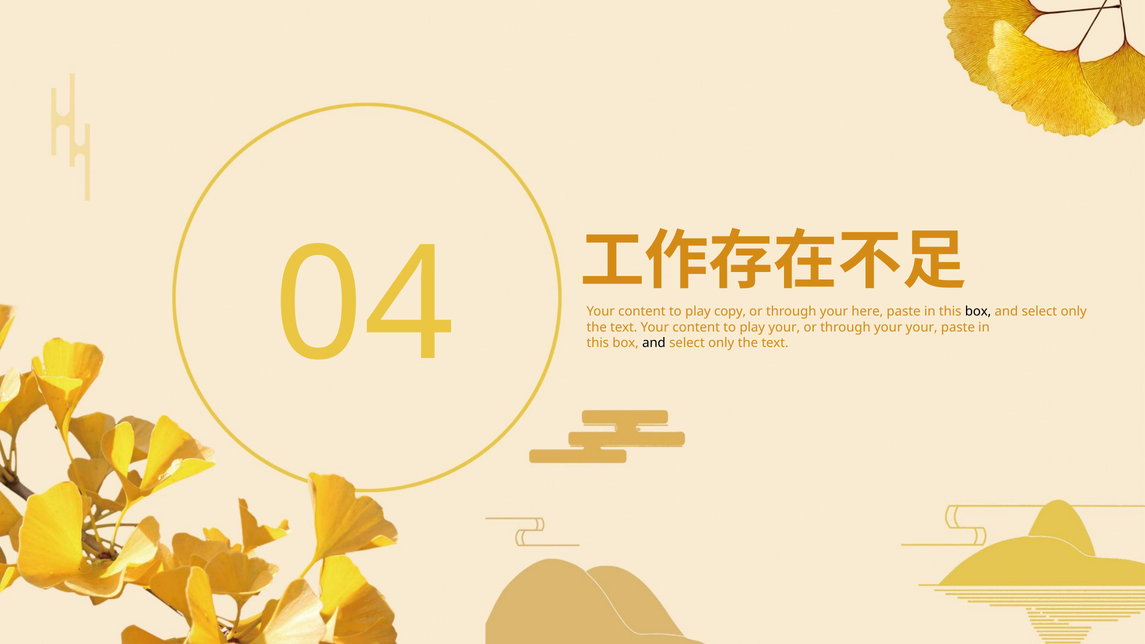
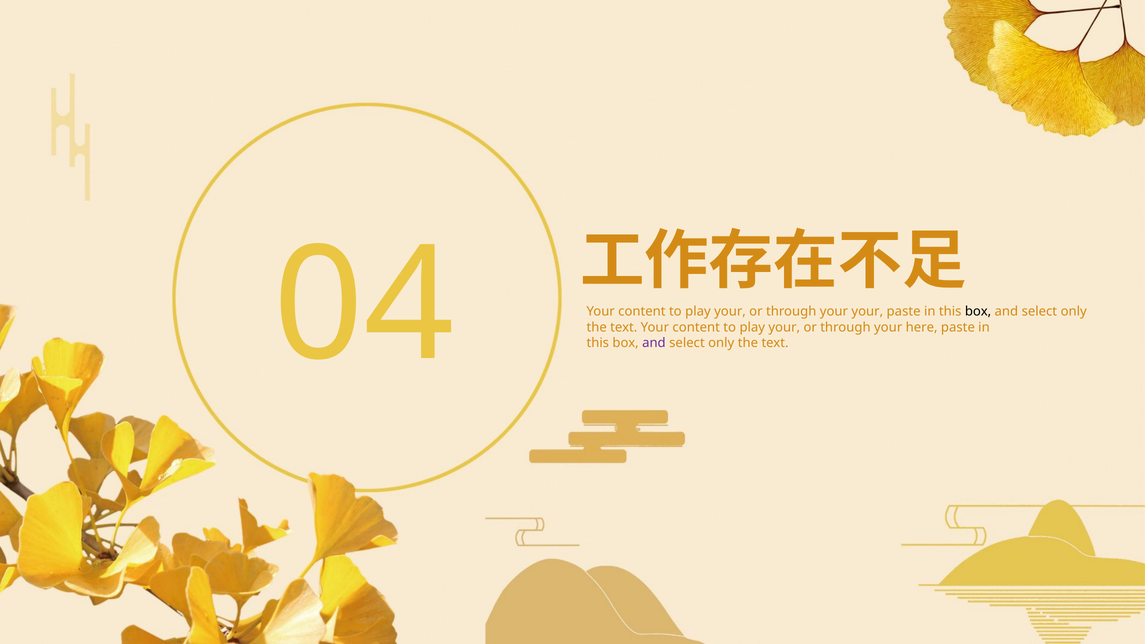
copy at (730, 311): copy -> your
your here: here -> your
your your: your -> here
and at (654, 343) colour: black -> purple
